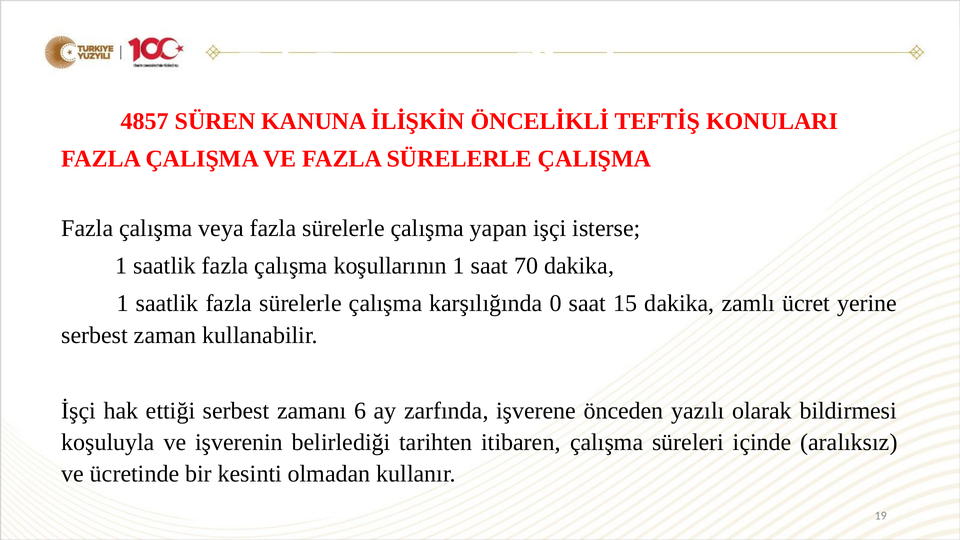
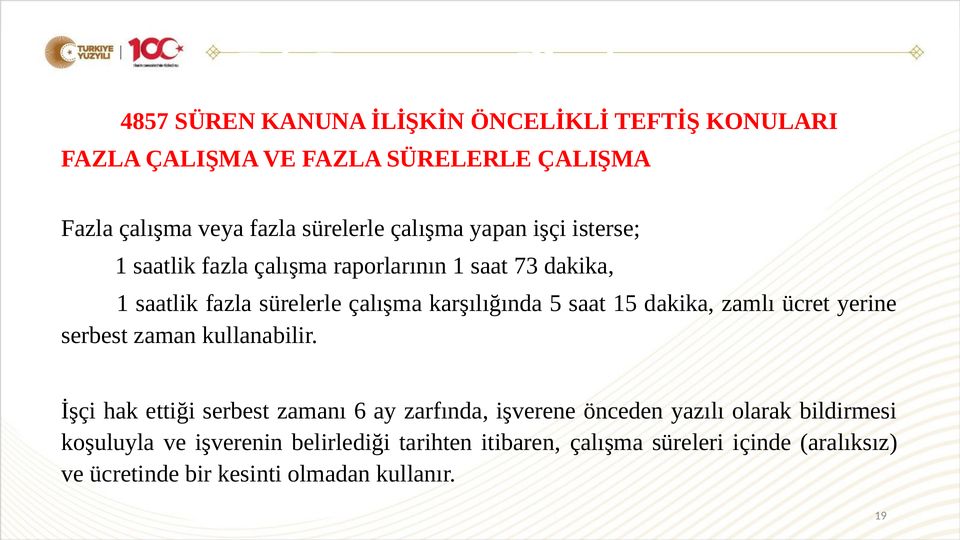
koşullarının: koşullarının -> raporlarının
70: 70 -> 73
0: 0 -> 5
